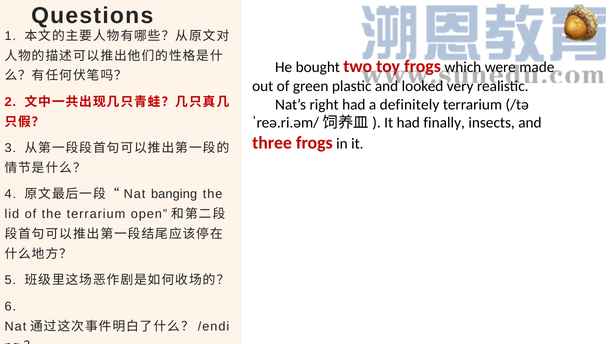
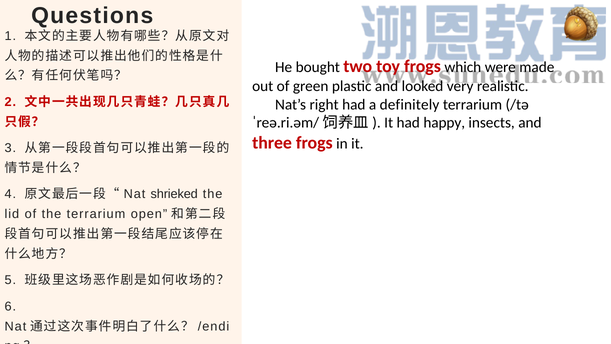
finally: finally -> happy
banging: banging -> shrieked
